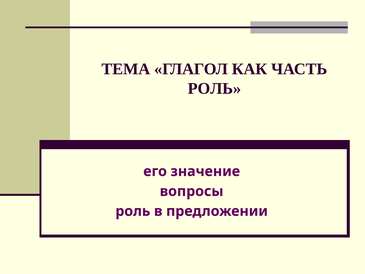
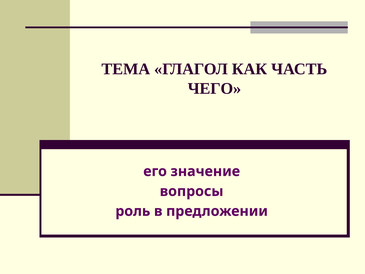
РОЛЬ at (214, 88): РОЛЬ -> ЧЕГО
